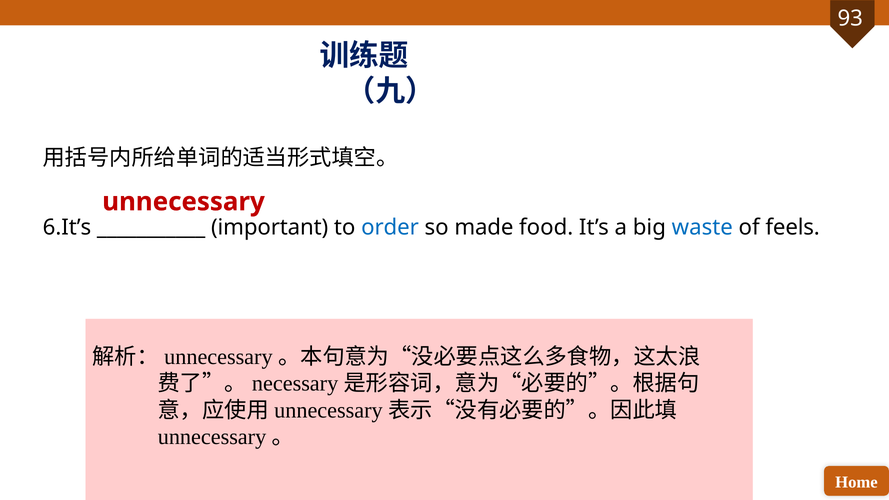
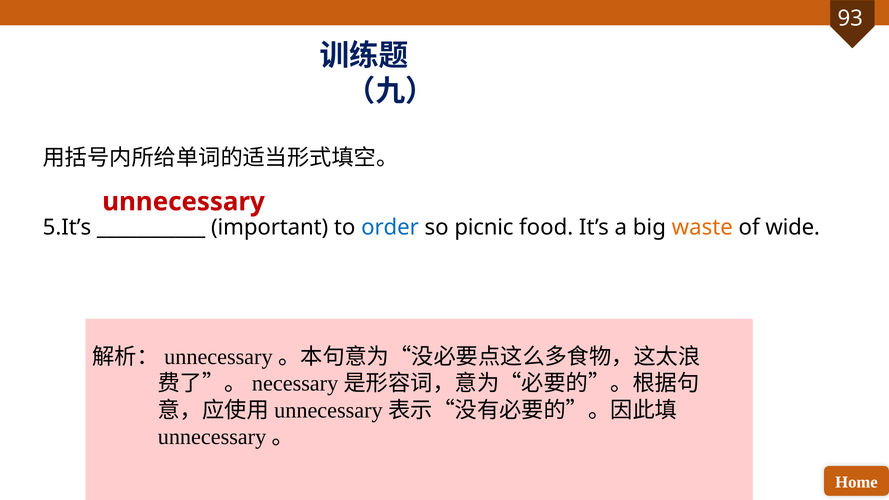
6.It’s: 6.It’s -> 5.It’s
made: made -> picnic
waste colour: blue -> orange
feels: feels -> wide
